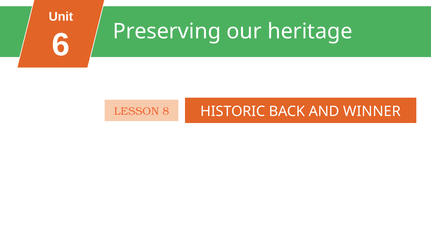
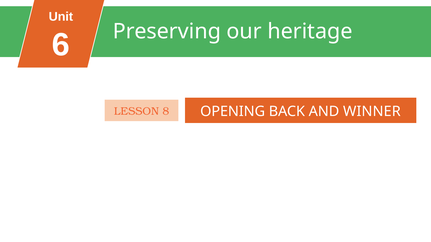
HISTORIC: HISTORIC -> OPENING
